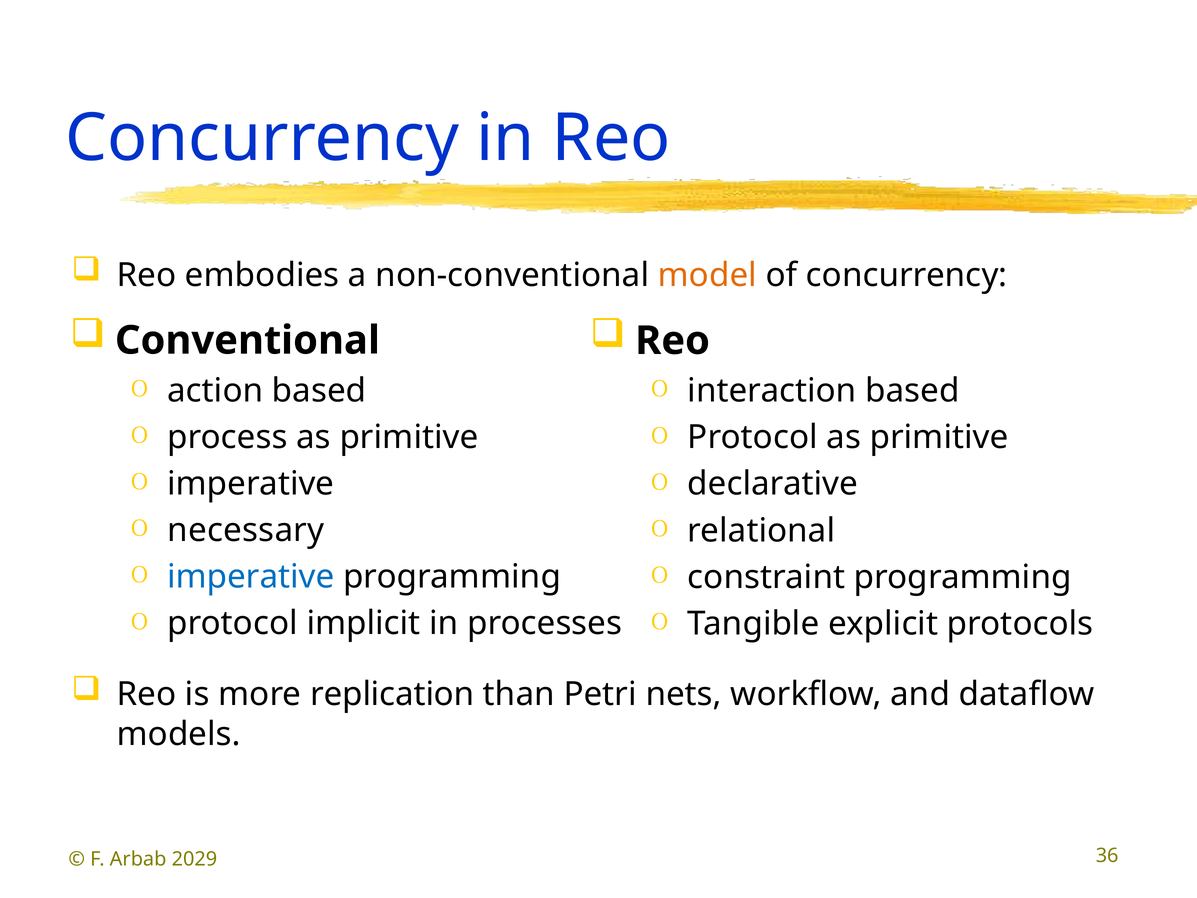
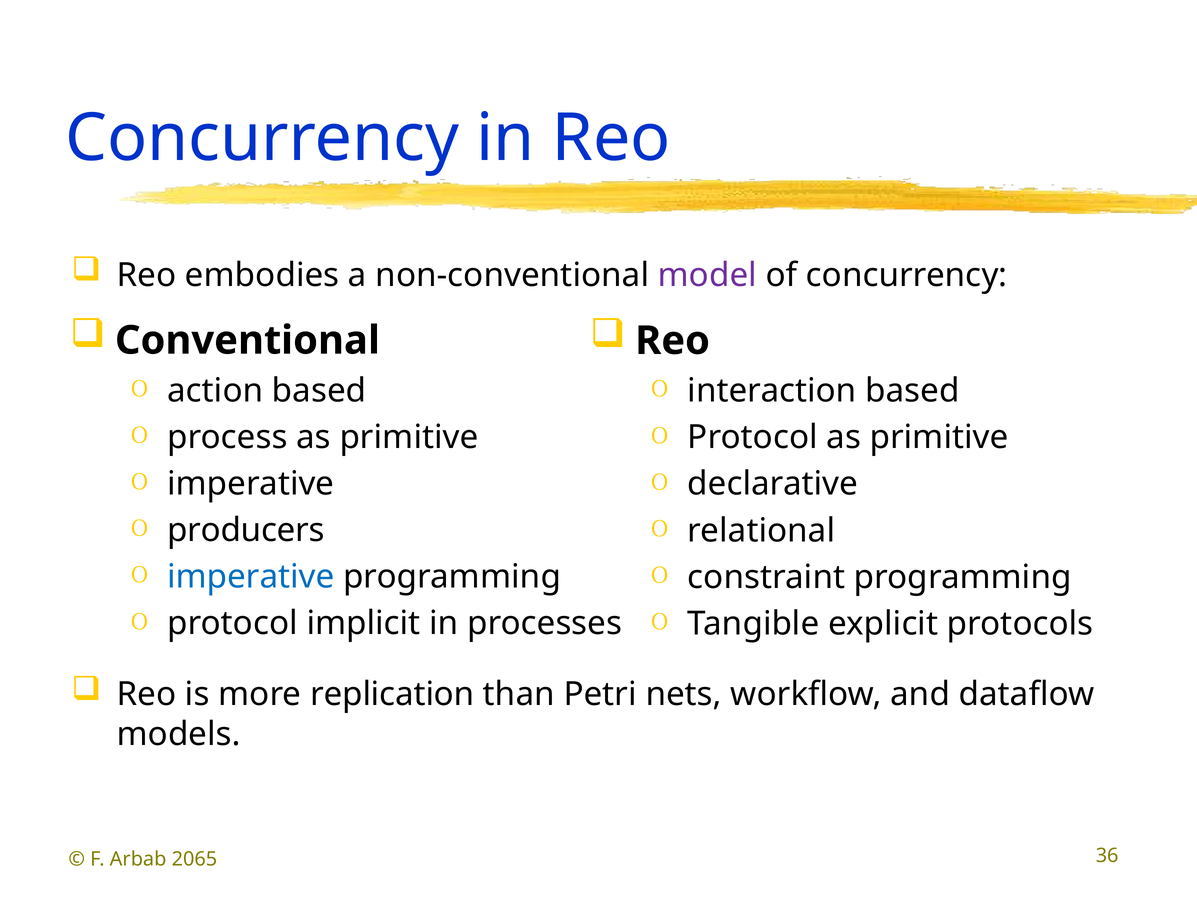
model colour: orange -> purple
necessary: necessary -> producers
2029: 2029 -> 2065
